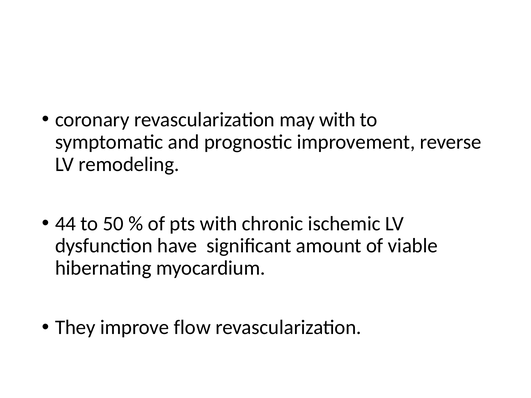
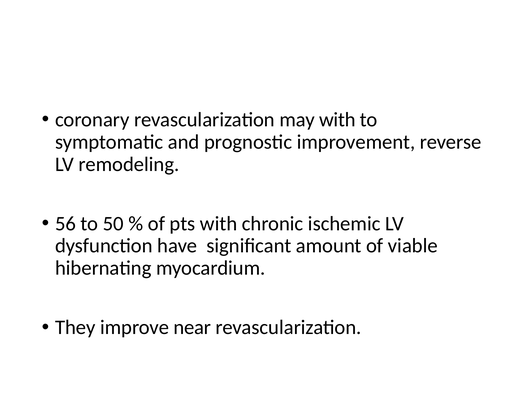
44: 44 -> 56
flow: flow -> near
